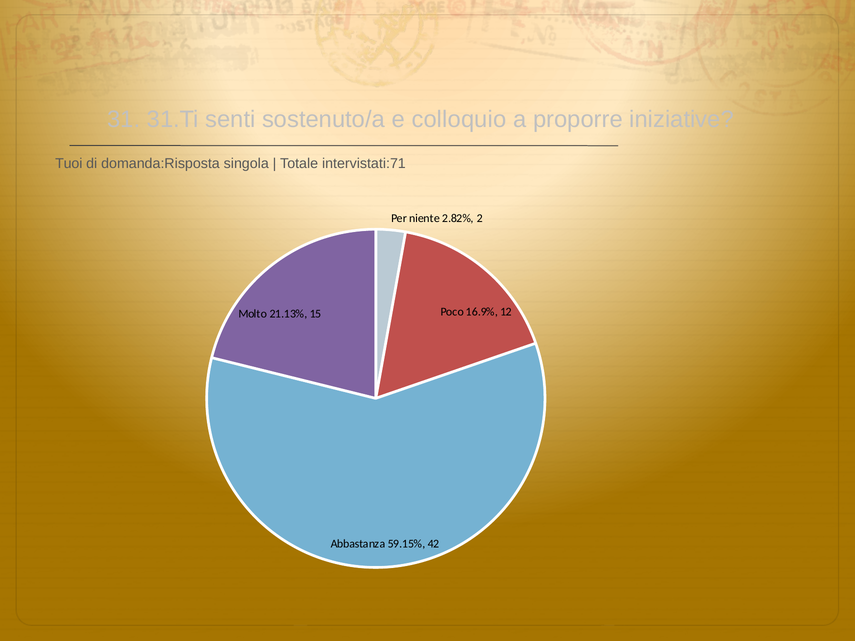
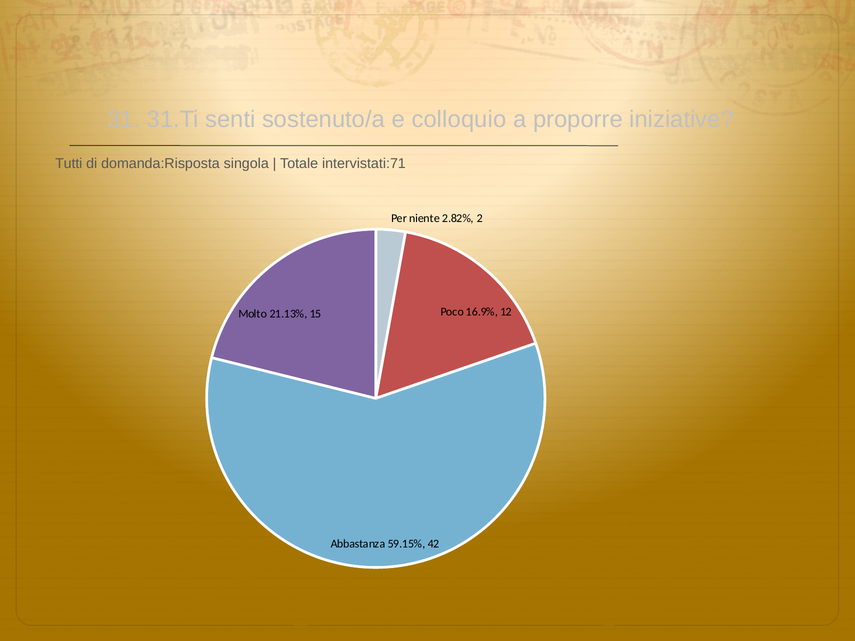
Tuoi: Tuoi -> Tutti
